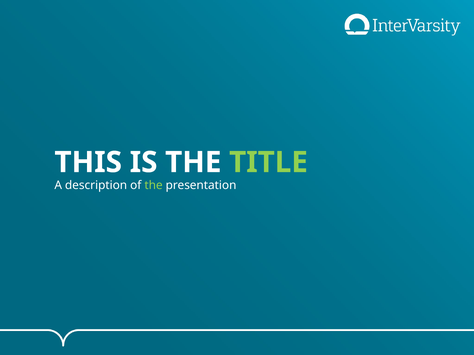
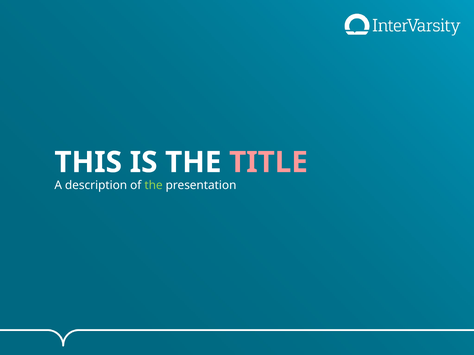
TITLE colour: light green -> pink
